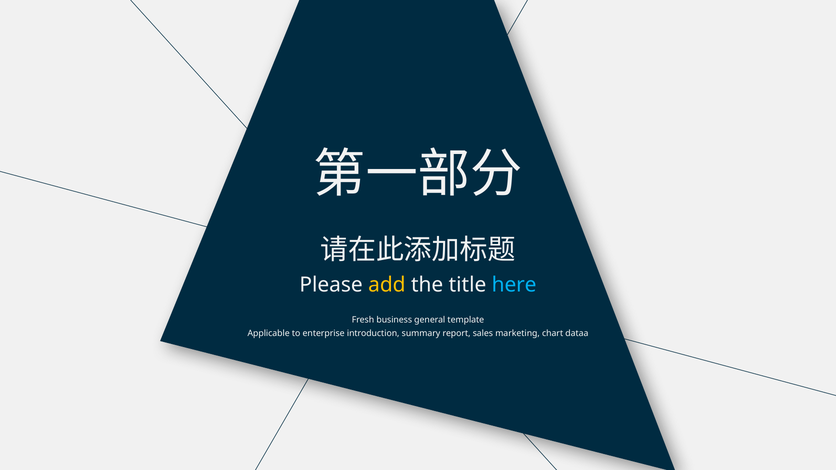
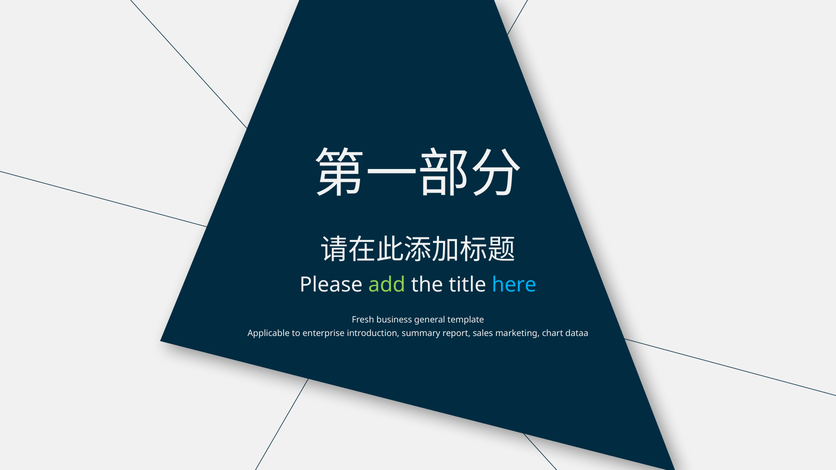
add colour: yellow -> light green
